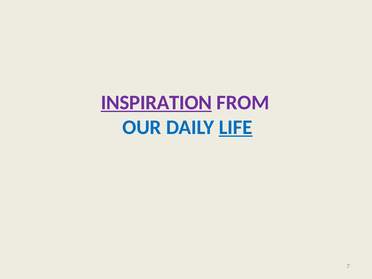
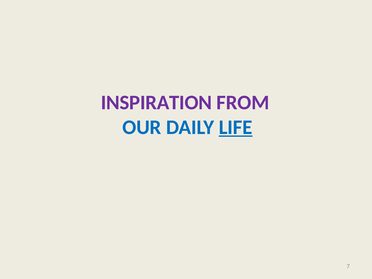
INSPIRATION underline: present -> none
